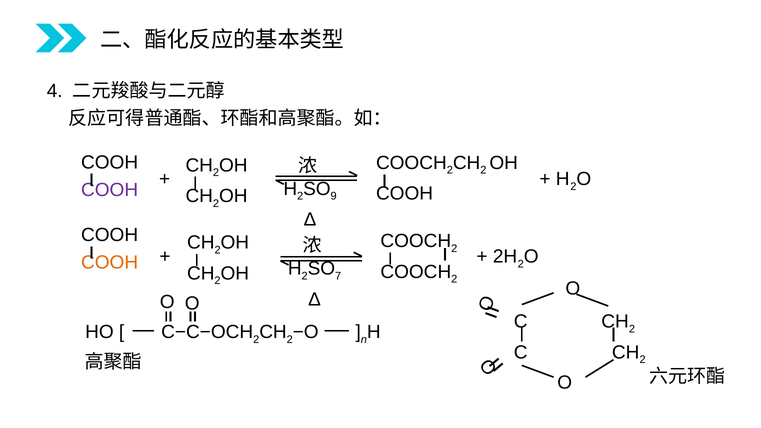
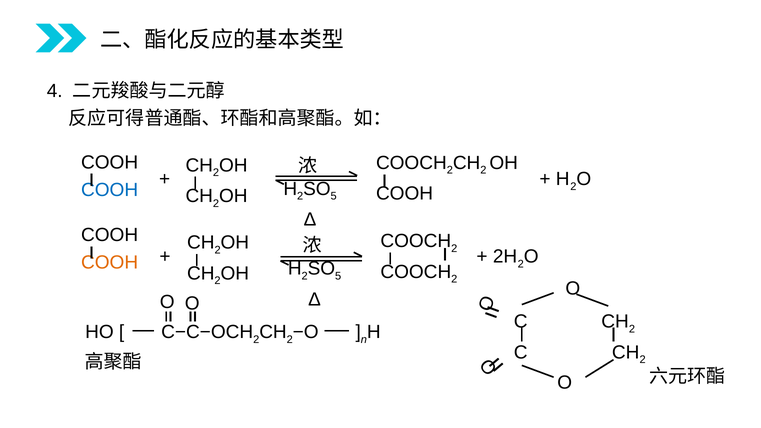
9 at (334, 196): 9 -> 5
COOH at (110, 190) colour: purple -> blue
7 at (338, 276): 7 -> 5
